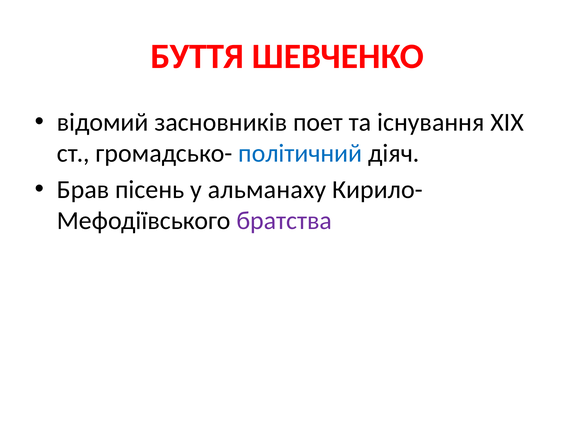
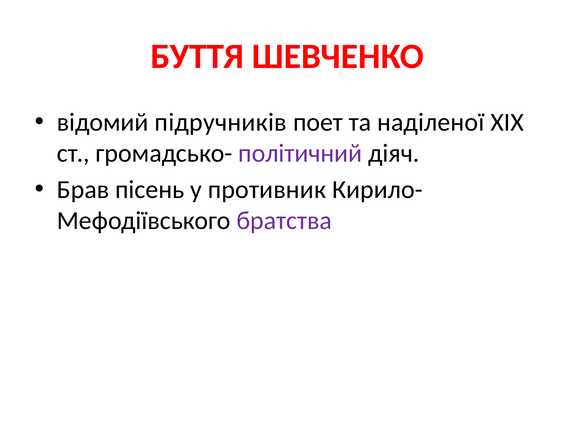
засновників: засновників -> підручників
існування: існування -> наділеної
політичний colour: blue -> purple
альманаху: альманаху -> противник
